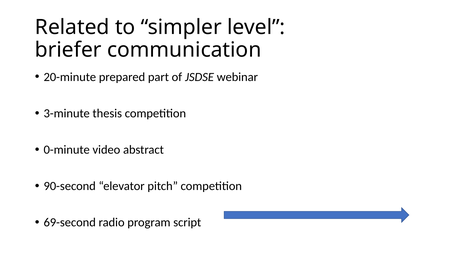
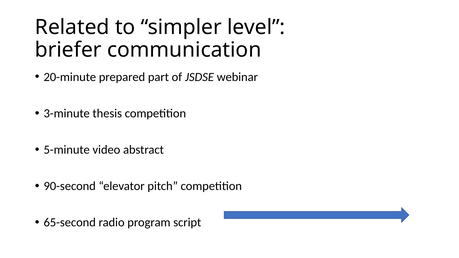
0-minute: 0-minute -> 5-minute
69-second: 69-second -> 65-second
